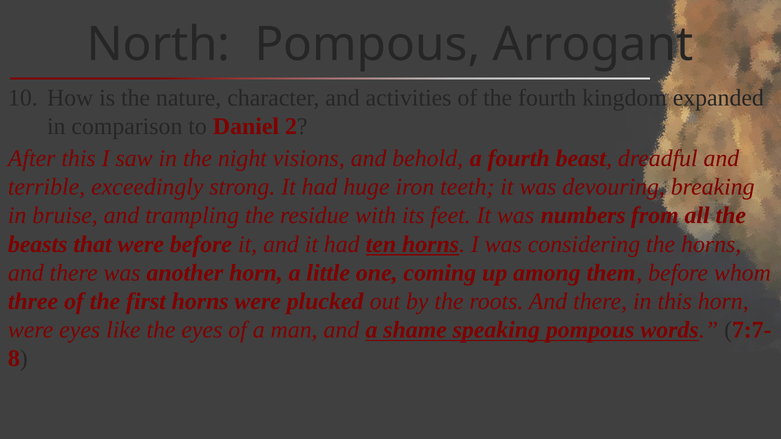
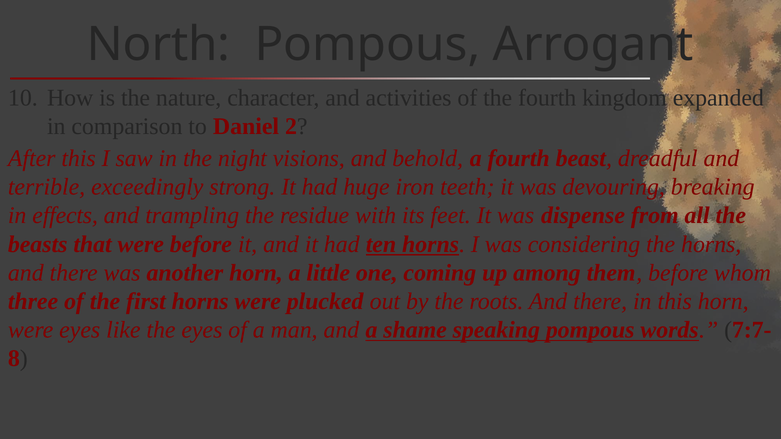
bruise: bruise -> effects
numbers: numbers -> dispense
